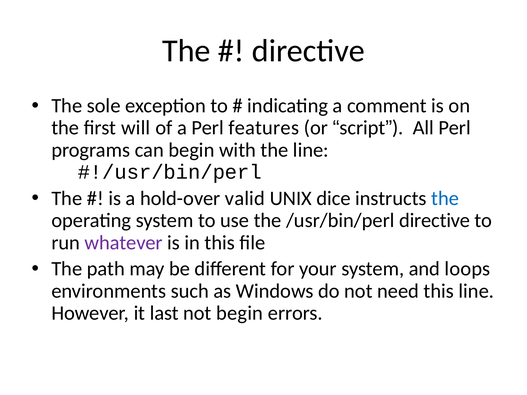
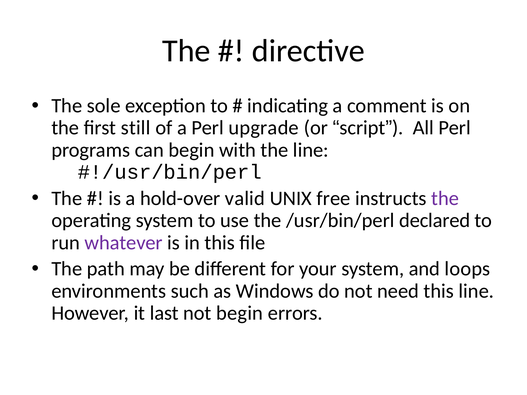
will: will -> still
features: features -> upgrade
dice: dice -> free
the at (445, 198) colour: blue -> purple
/usr/bin/perl directive: directive -> declared
